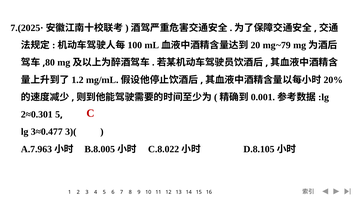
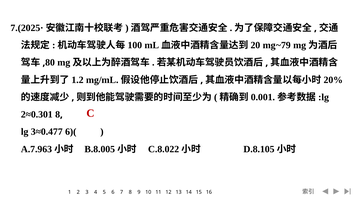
2≈0.301 5: 5 -> 8
3)(: 3)( -> 6)(
